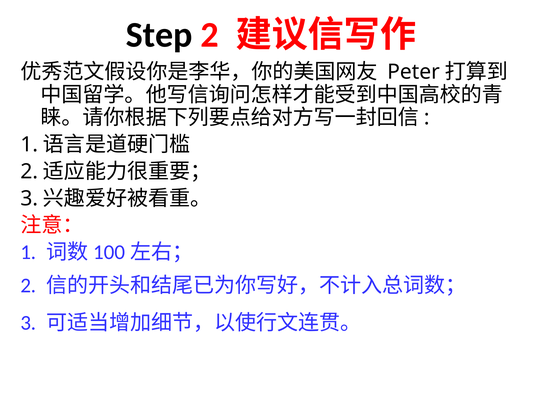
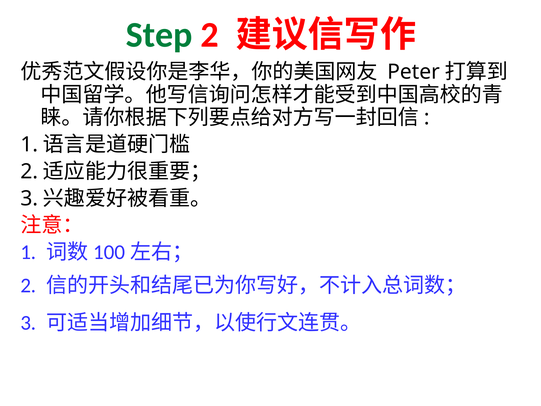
Step colour: black -> green
